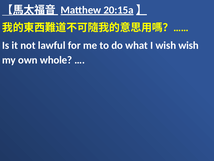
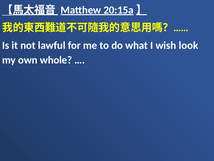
wish wish: wish -> look
